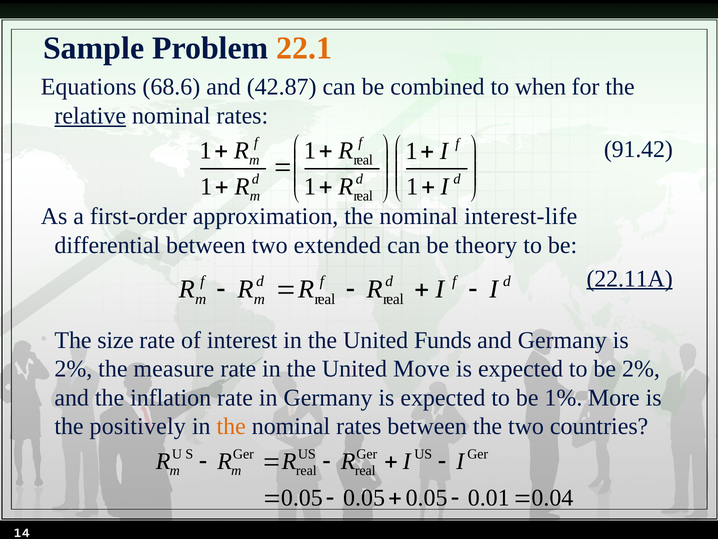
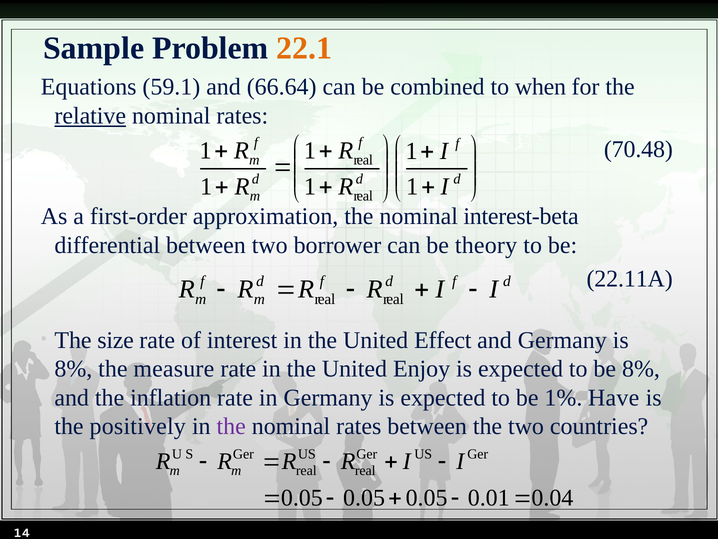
68.6: 68.6 -> 59.1
42.87: 42.87 -> 66.64
91.42: 91.42 -> 70.48
interest-life: interest-life -> interest-beta
extended: extended -> borrower
22.11A underline: present -> none
Funds: Funds -> Effect
2% at (73, 369): 2% -> 8%
Move: Move -> Enjoy
be 2%: 2% -> 8%
More: More -> Have
the at (231, 426) colour: orange -> purple
